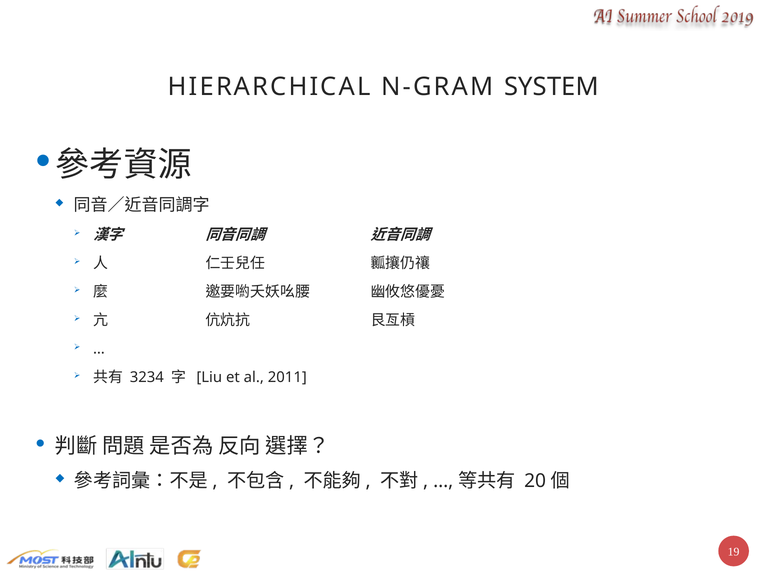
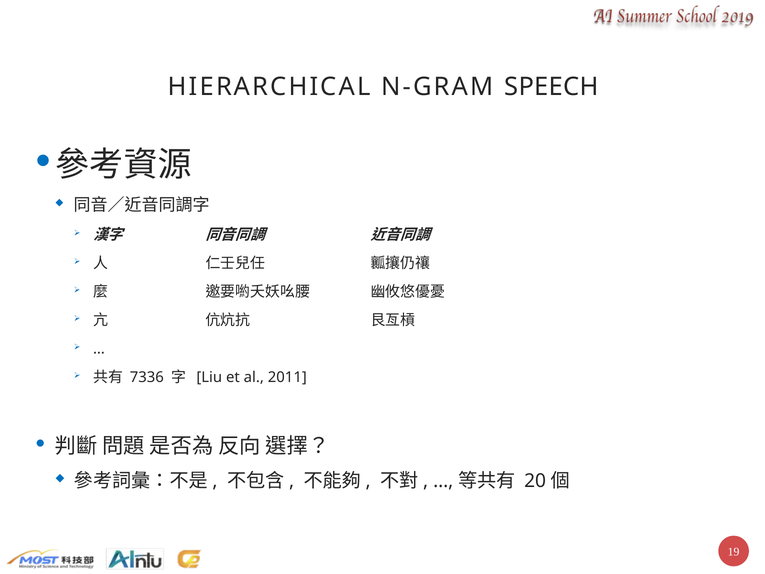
SYSTEM: SYSTEM -> SPEECH
3234: 3234 -> 7336
